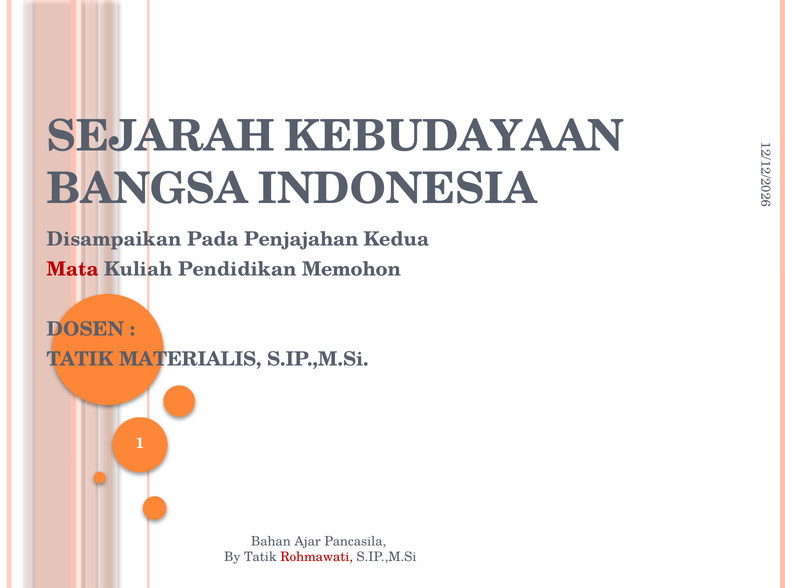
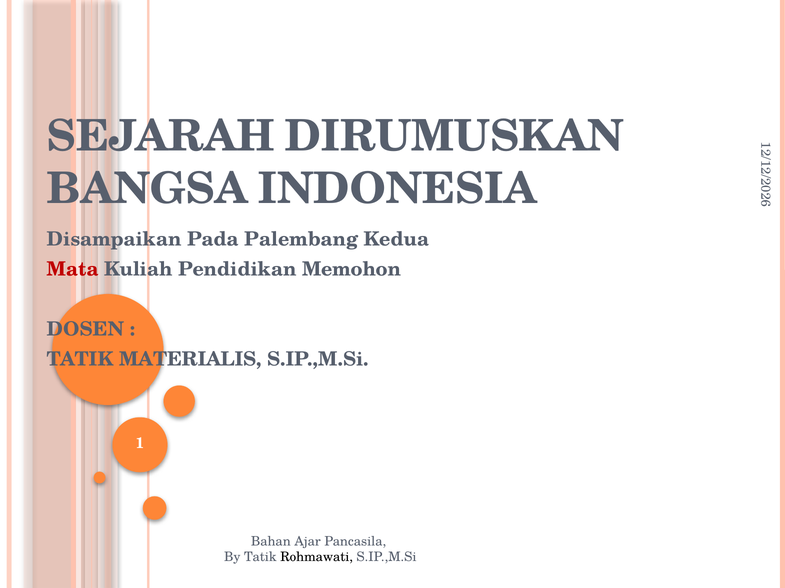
KEBUDAYAAN: KEBUDAYAAN -> DIRUMUSKAN
Penjajahan: Penjajahan -> Palembang
Rohmawati colour: red -> black
